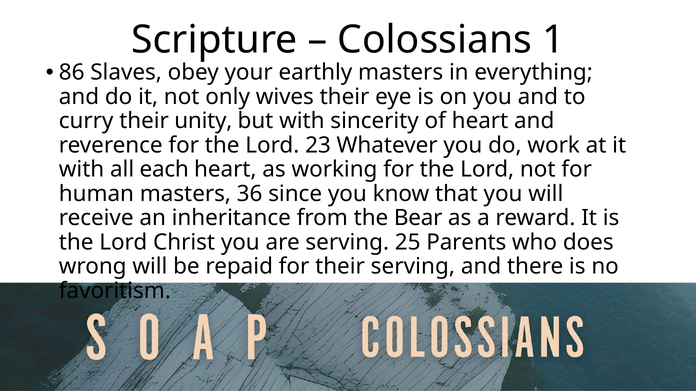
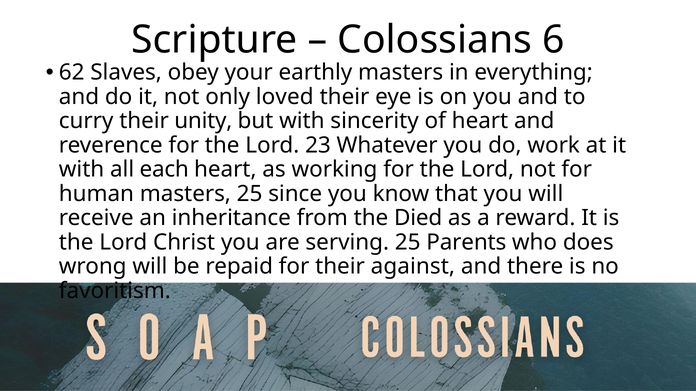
1: 1 -> 6
86: 86 -> 62
wives: wives -> loved
masters 36: 36 -> 25
Bear: Bear -> Died
their serving: serving -> against
